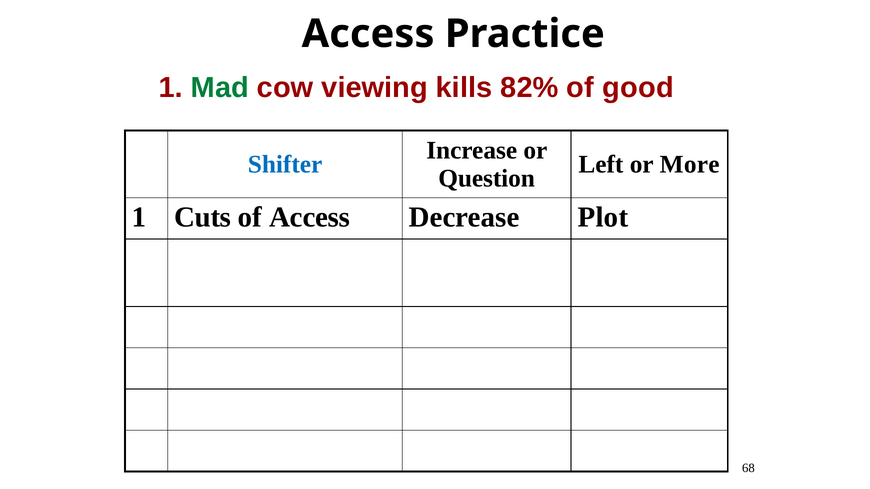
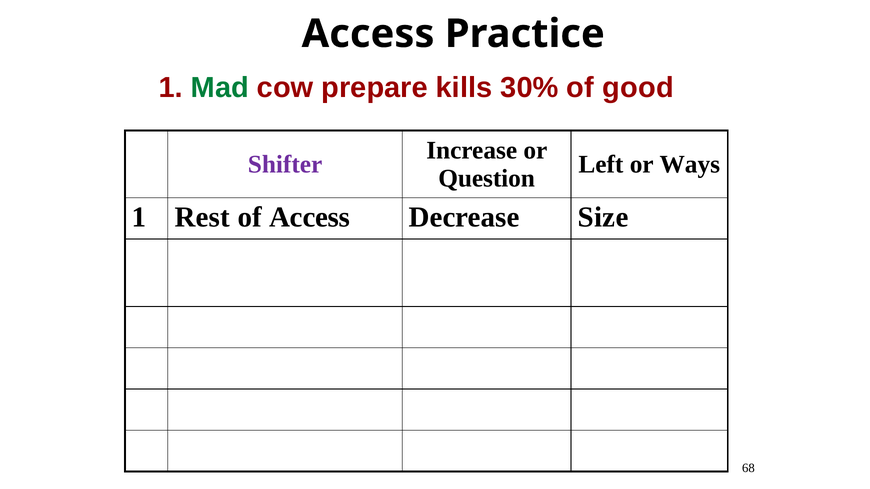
viewing: viewing -> prepare
82%: 82% -> 30%
Shifter colour: blue -> purple
More: More -> Ways
Cuts: Cuts -> Rest
Plot: Plot -> Size
